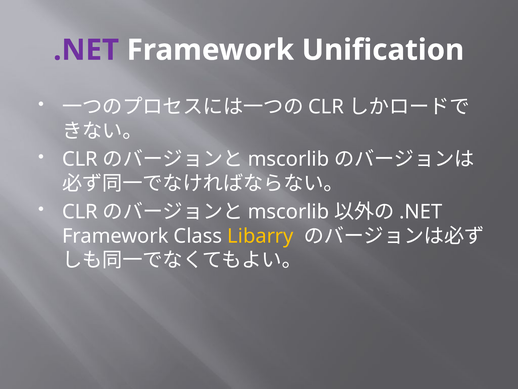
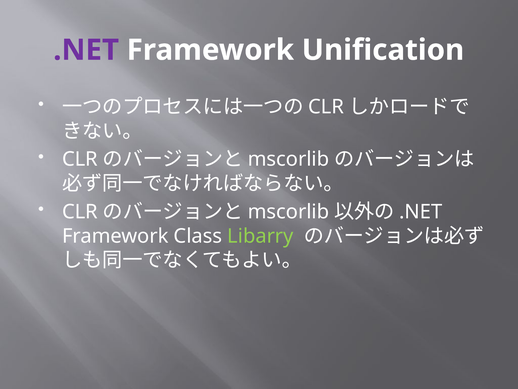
Libarry colour: yellow -> light green
